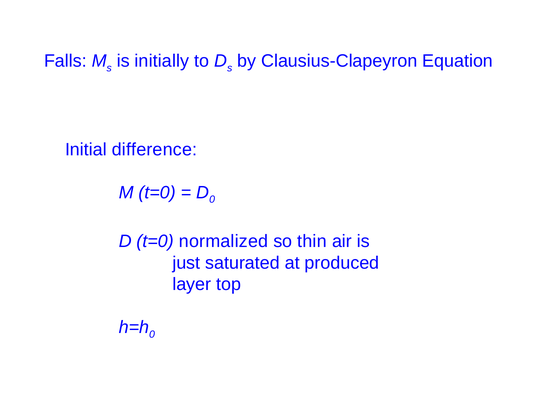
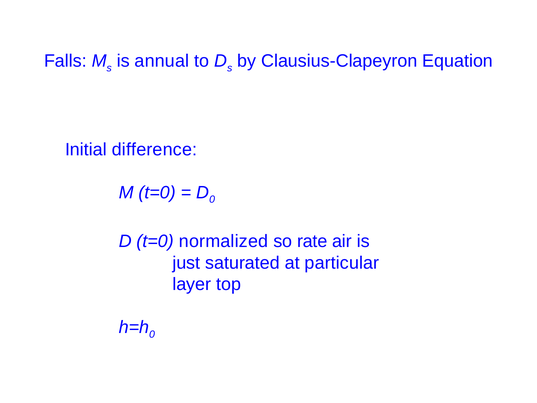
initially: initially -> annual
thin: thin -> rate
produced: produced -> particular
